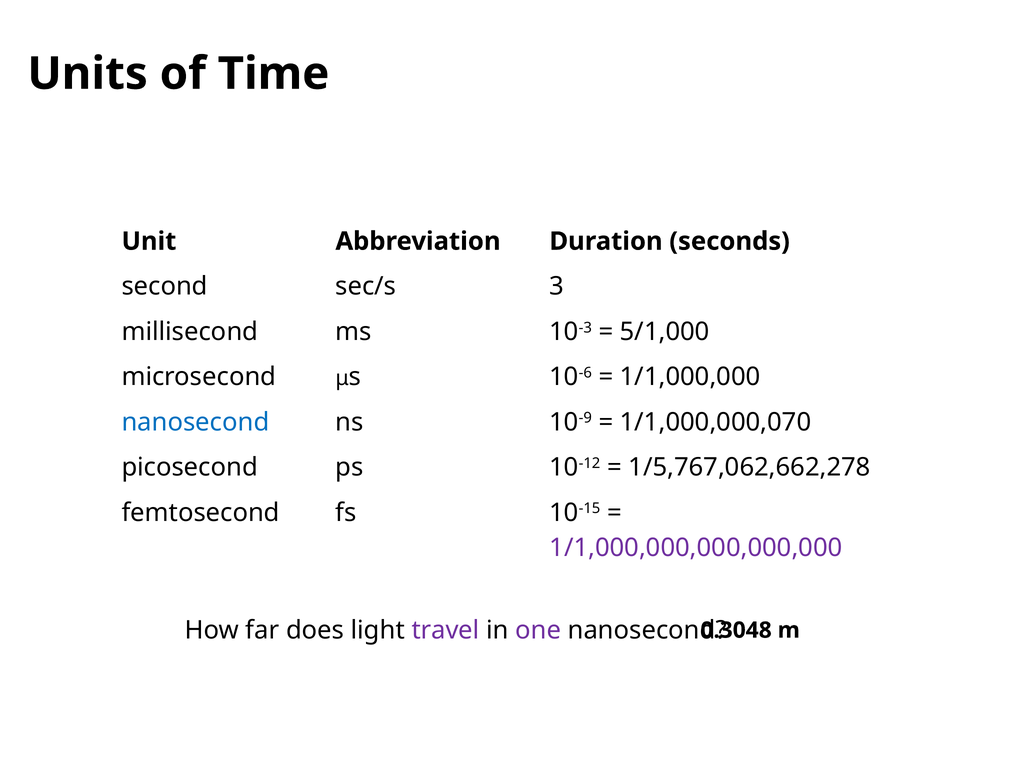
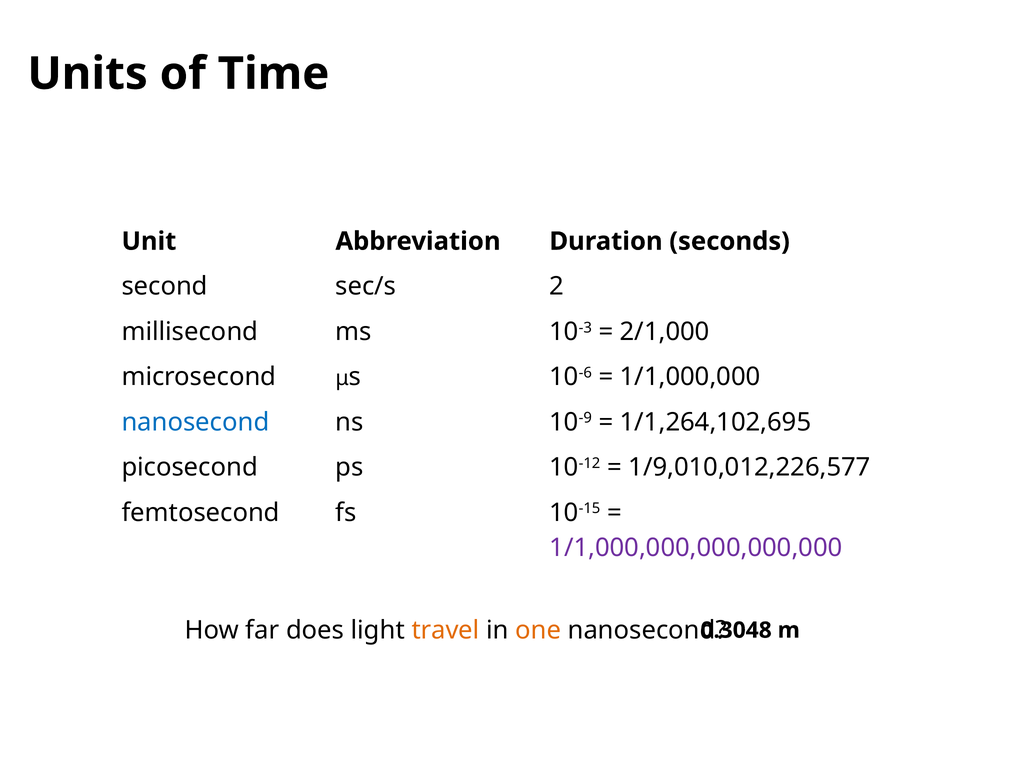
3: 3 -> 2
5/1,000: 5/1,000 -> 2/1,000
1/1,000,000,070: 1/1,000,000,070 -> 1/1,264,102,695
1/5,767,062,662,278: 1/5,767,062,662,278 -> 1/9,010,012,226,577
travel colour: purple -> orange
one colour: purple -> orange
